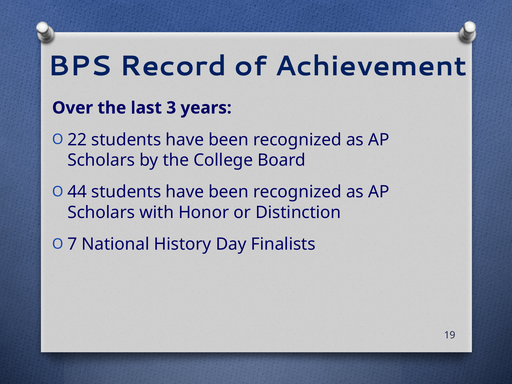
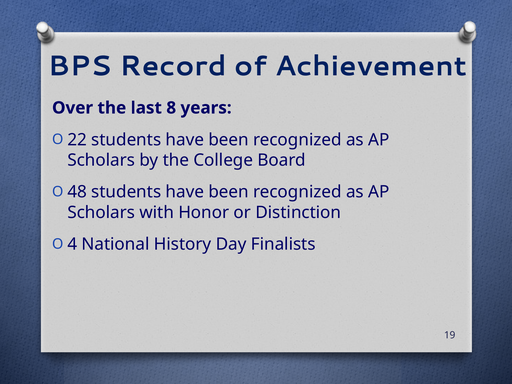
3: 3 -> 8
44: 44 -> 48
7: 7 -> 4
